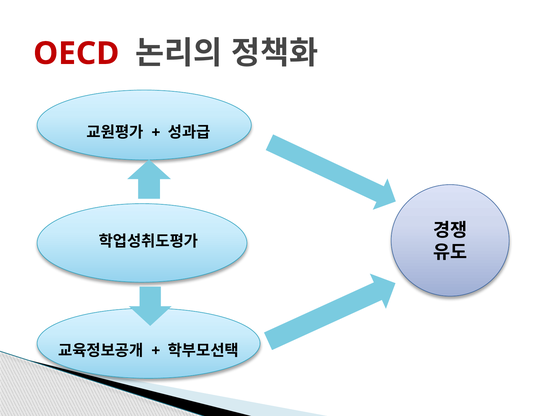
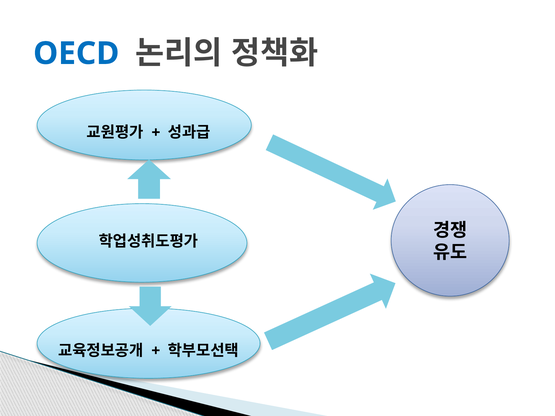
OECD colour: red -> blue
